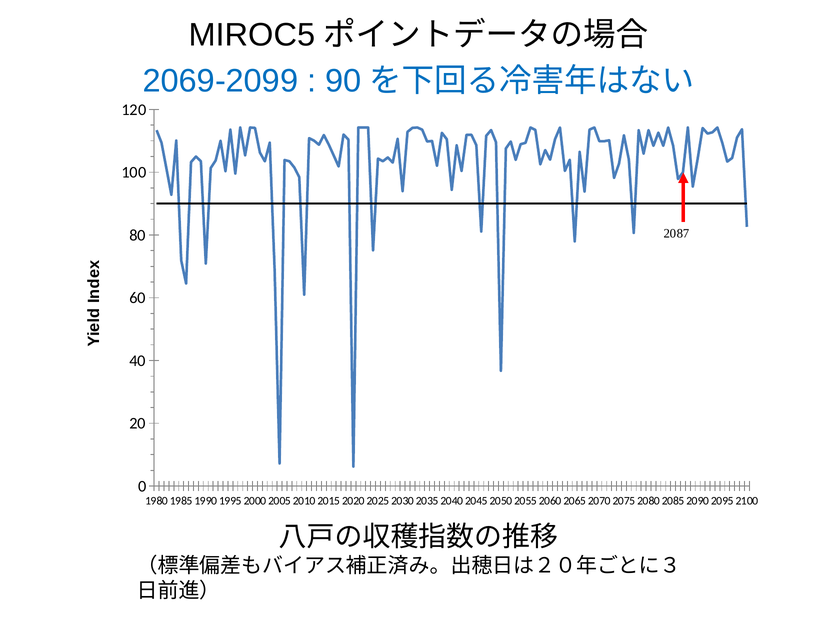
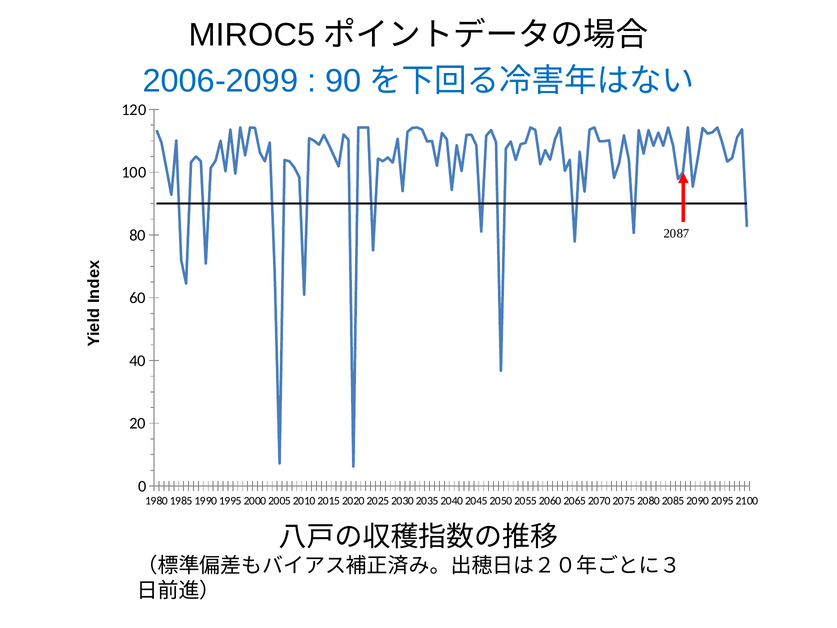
2069-2099: 2069-2099 -> 2006-2099
